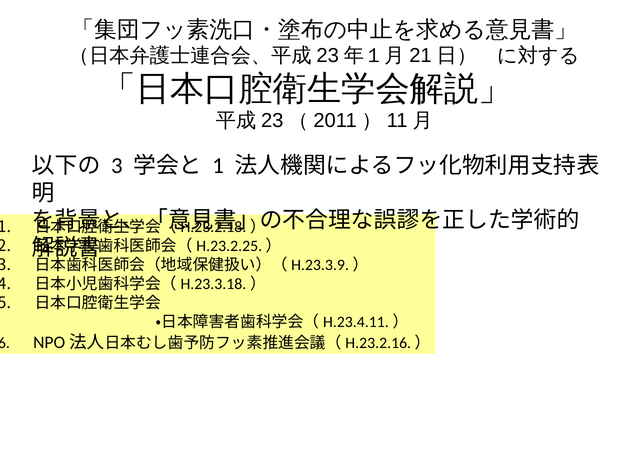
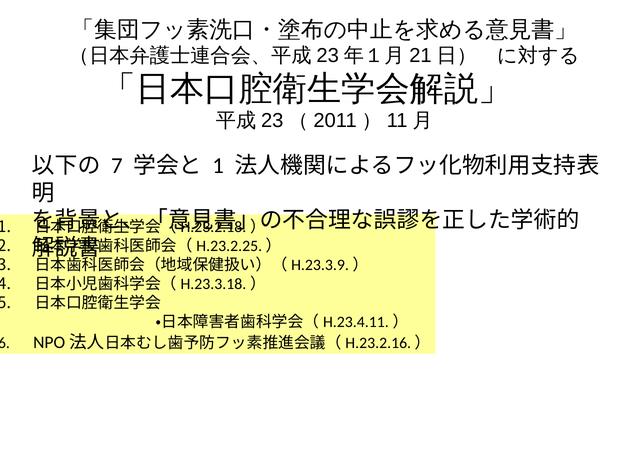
3 at (117, 166): 3 -> 7
